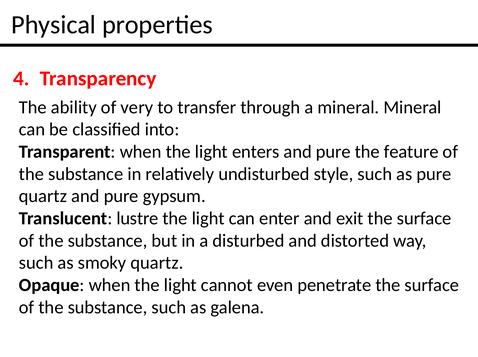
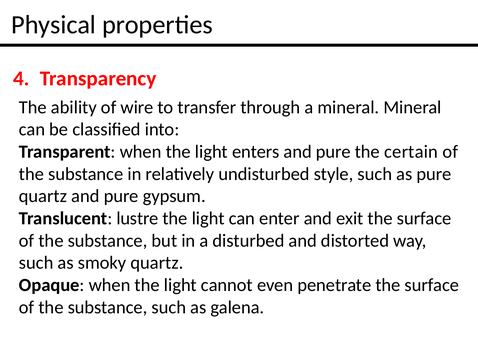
very: very -> wire
feature: feature -> certain
